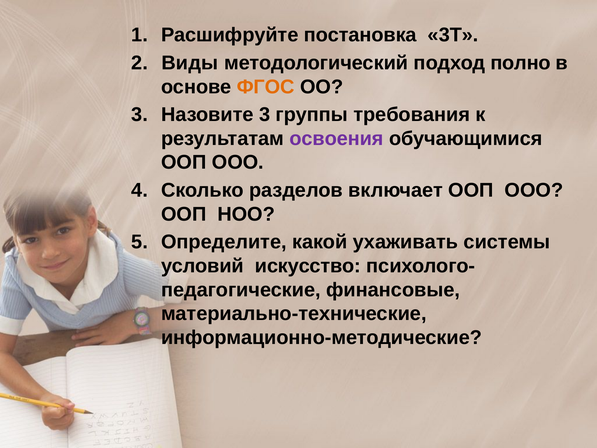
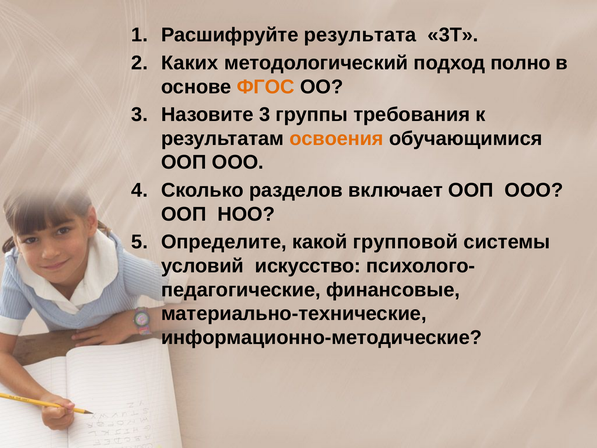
постановка: постановка -> результата
Виды: Виды -> Каких
освоения colour: purple -> orange
ухаживать: ухаживать -> групповой
